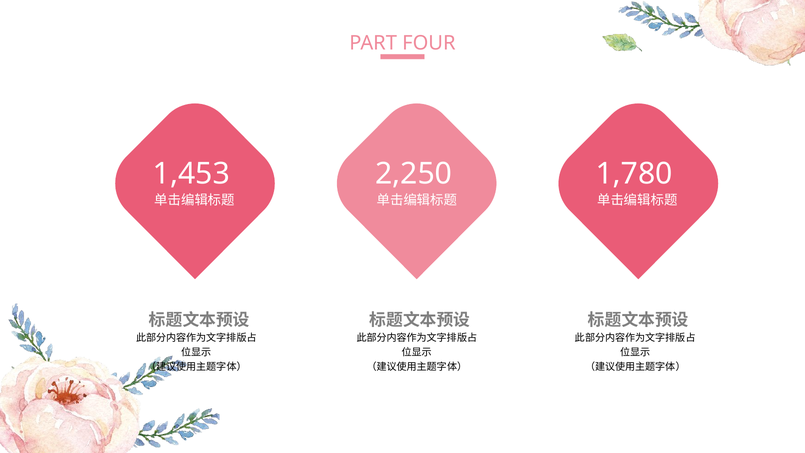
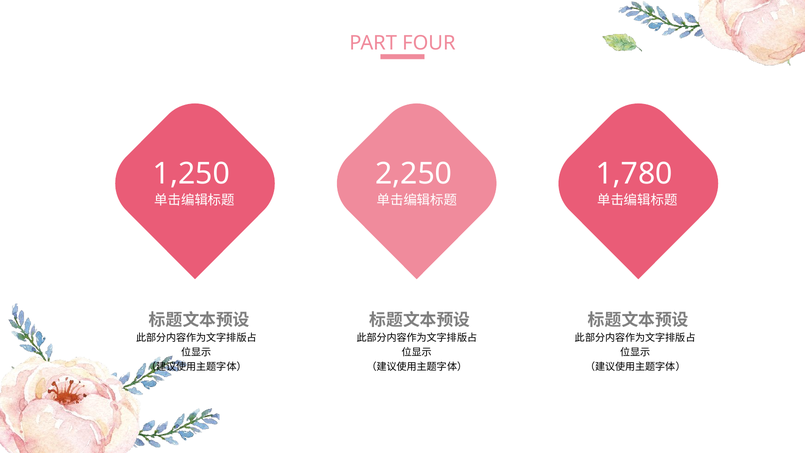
1,453: 1,453 -> 1,250
